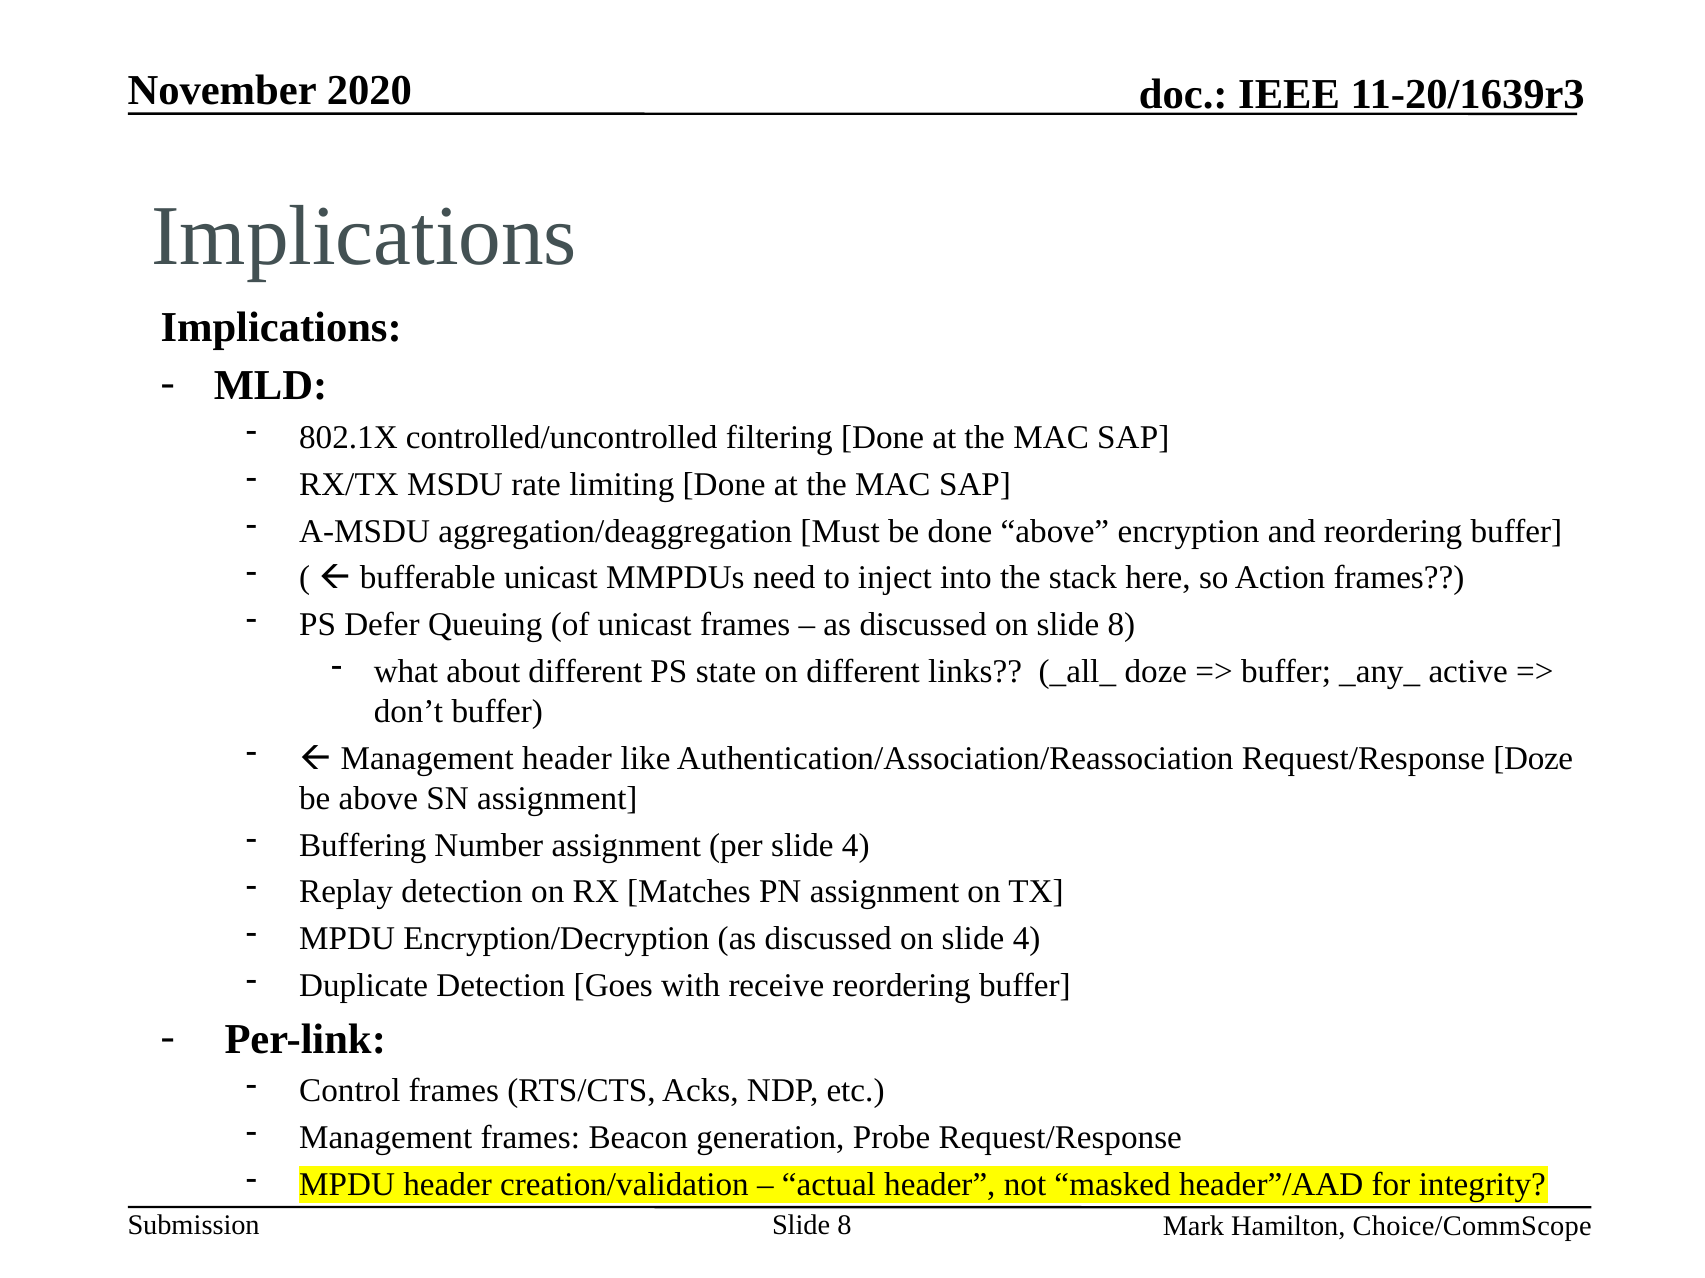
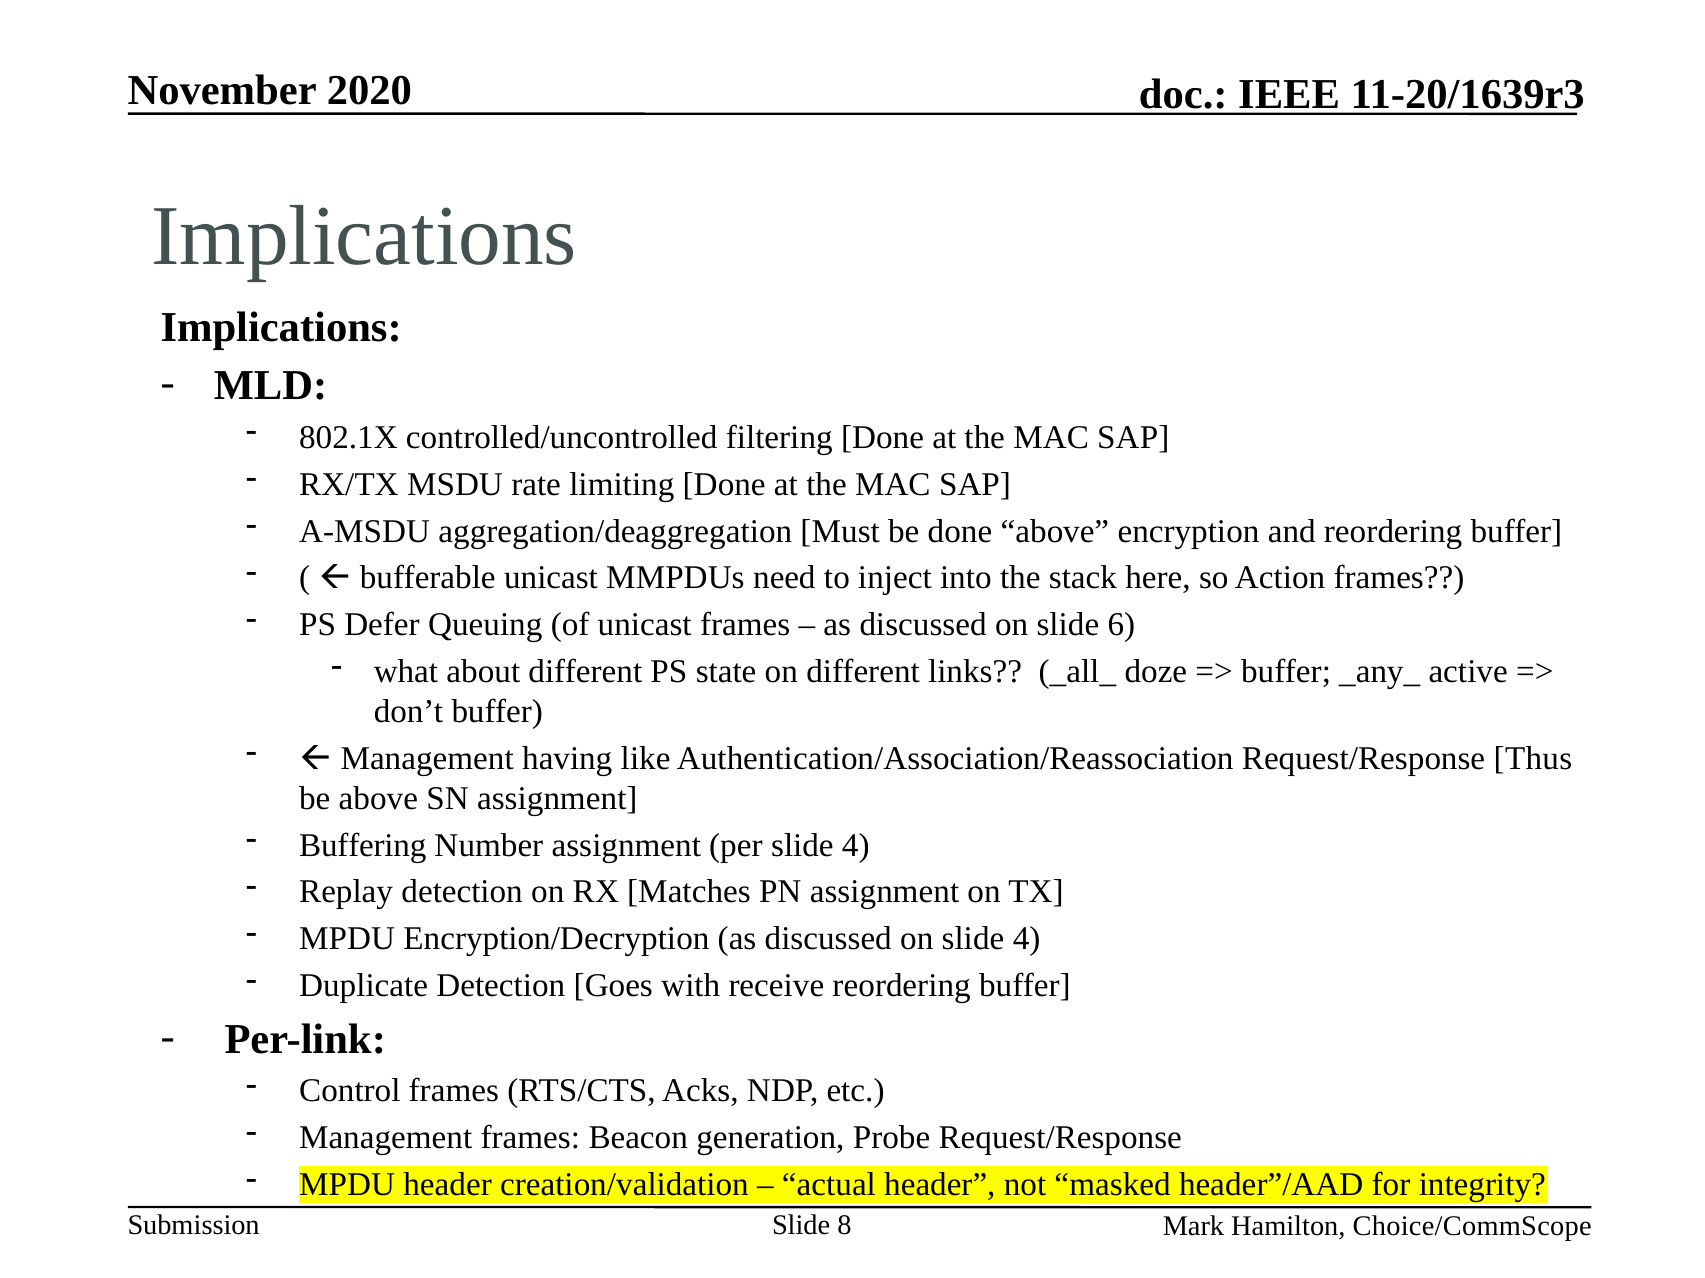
on slide 8: 8 -> 6
Management header: header -> having
Request/Response Doze: Doze -> Thus
